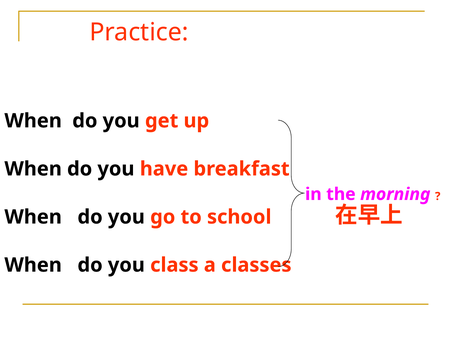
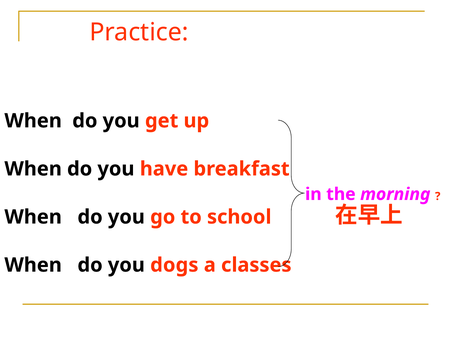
class: class -> dogs
